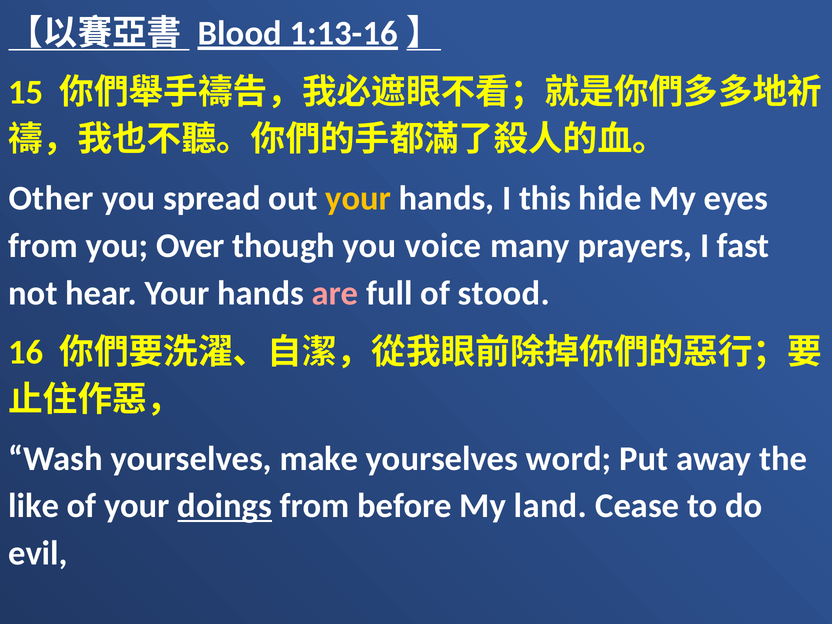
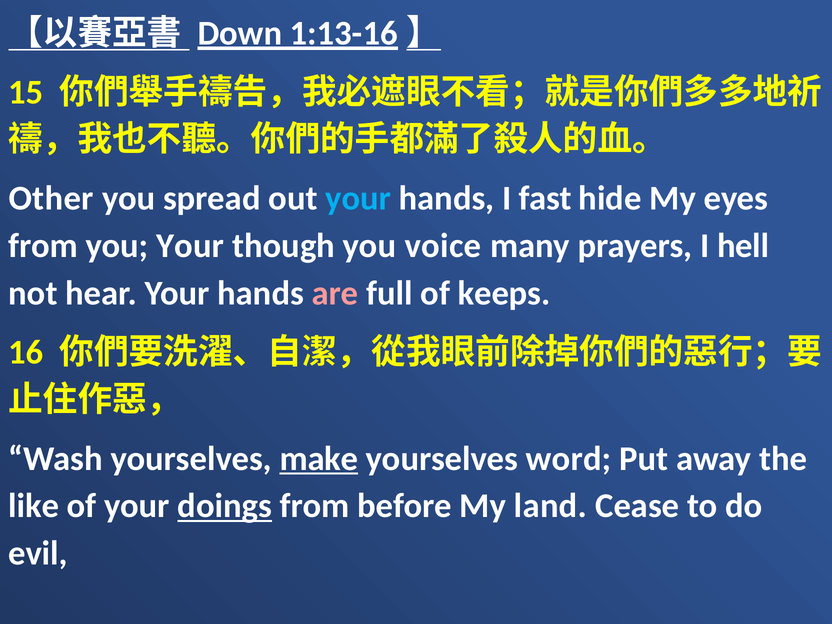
Blood: Blood -> Down
your at (358, 198) colour: yellow -> light blue
this: this -> fast
you Over: Over -> Your
fast: fast -> hell
stood: stood -> keeps
make underline: none -> present
